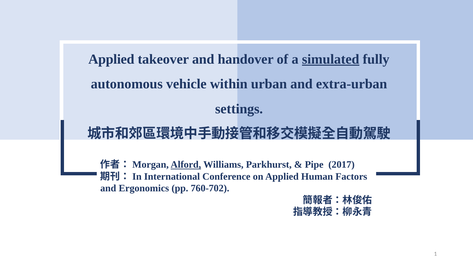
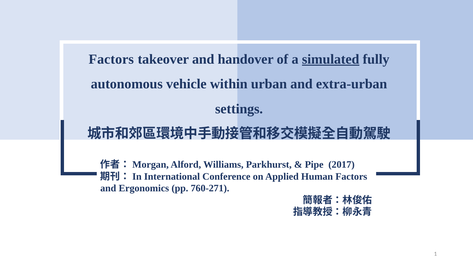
Applied at (111, 59): Applied -> Factors
Alford underline: present -> none
760-702: 760-702 -> 760-271
